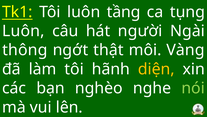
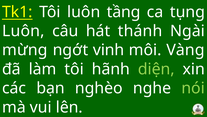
người: người -> thánh
thông: thông -> mừng
thật: thật -> vinh
diện colour: yellow -> light green
